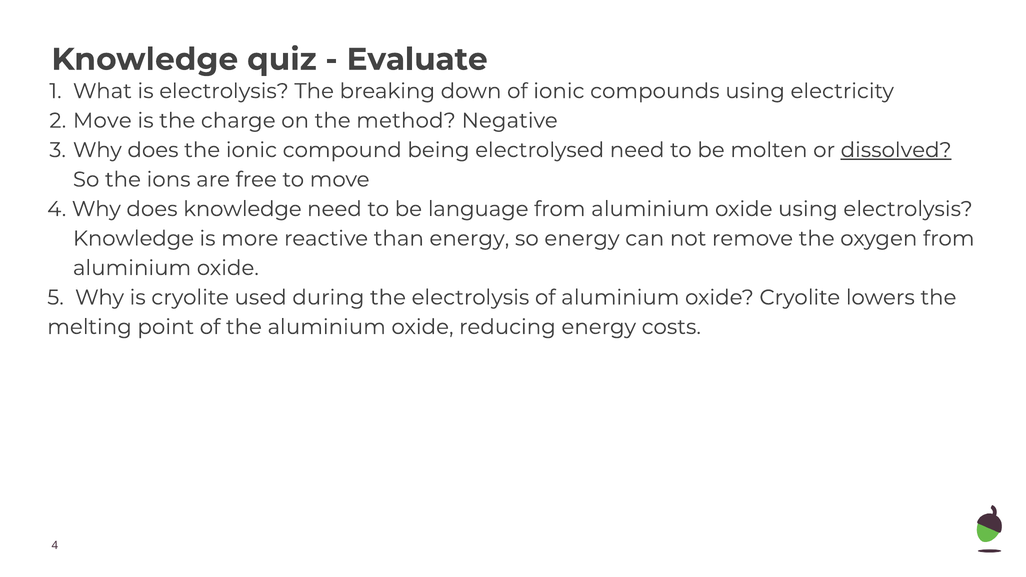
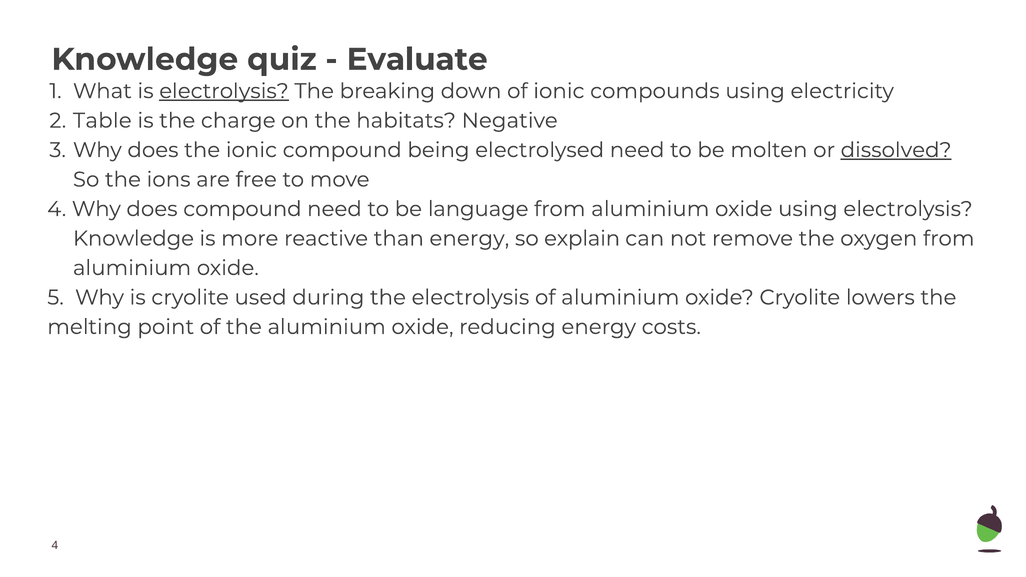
electrolysis at (224, 91) underline: none -> present
Move at (102, 121): Move -> Table
method: method -> habitats
does knowledge: knowledge -> compound
so energy: energy -> explain
